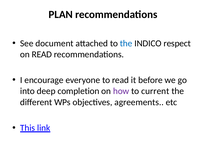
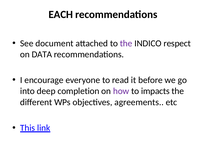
PLAN: PLAN -> EACH
the at (126, 43) colour: blue -> purple
on READ: READ -> DATA
current: current -> impacts
